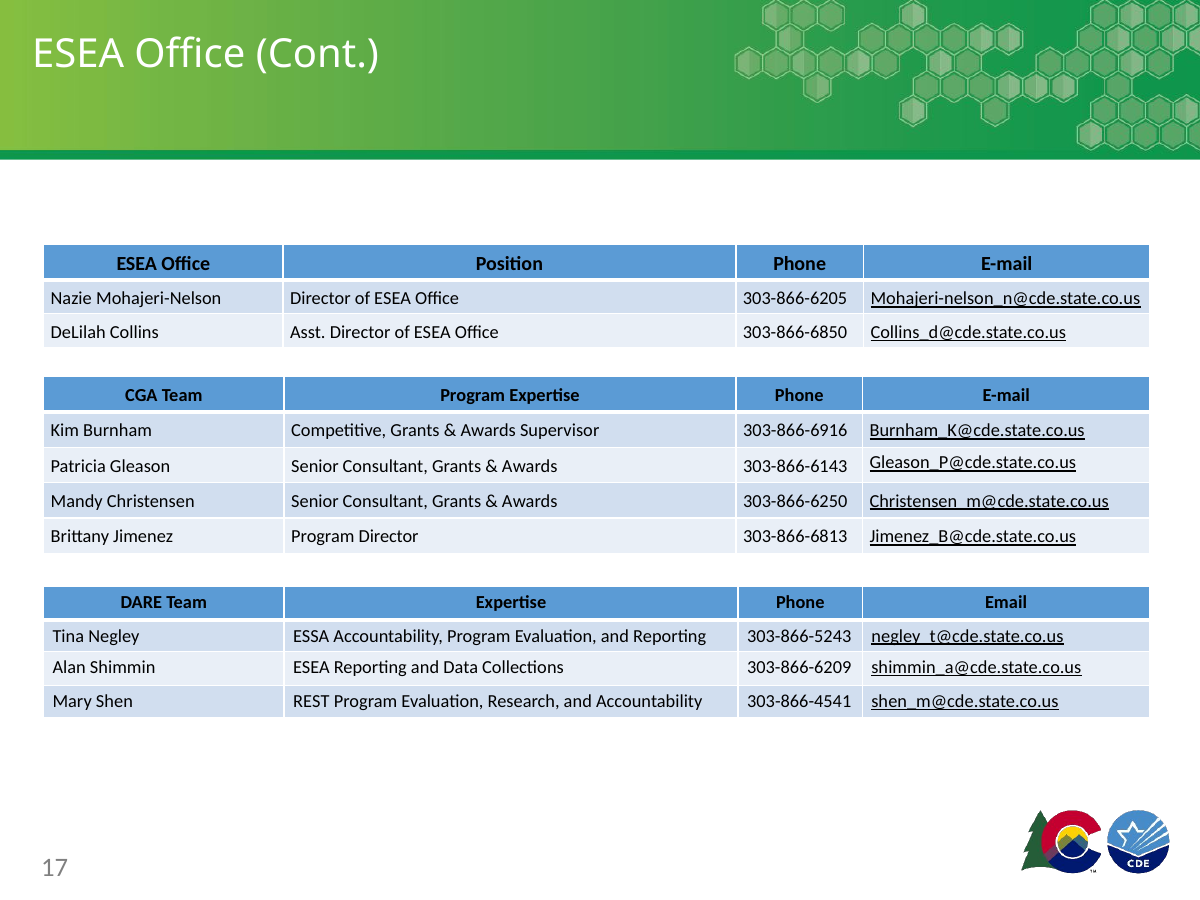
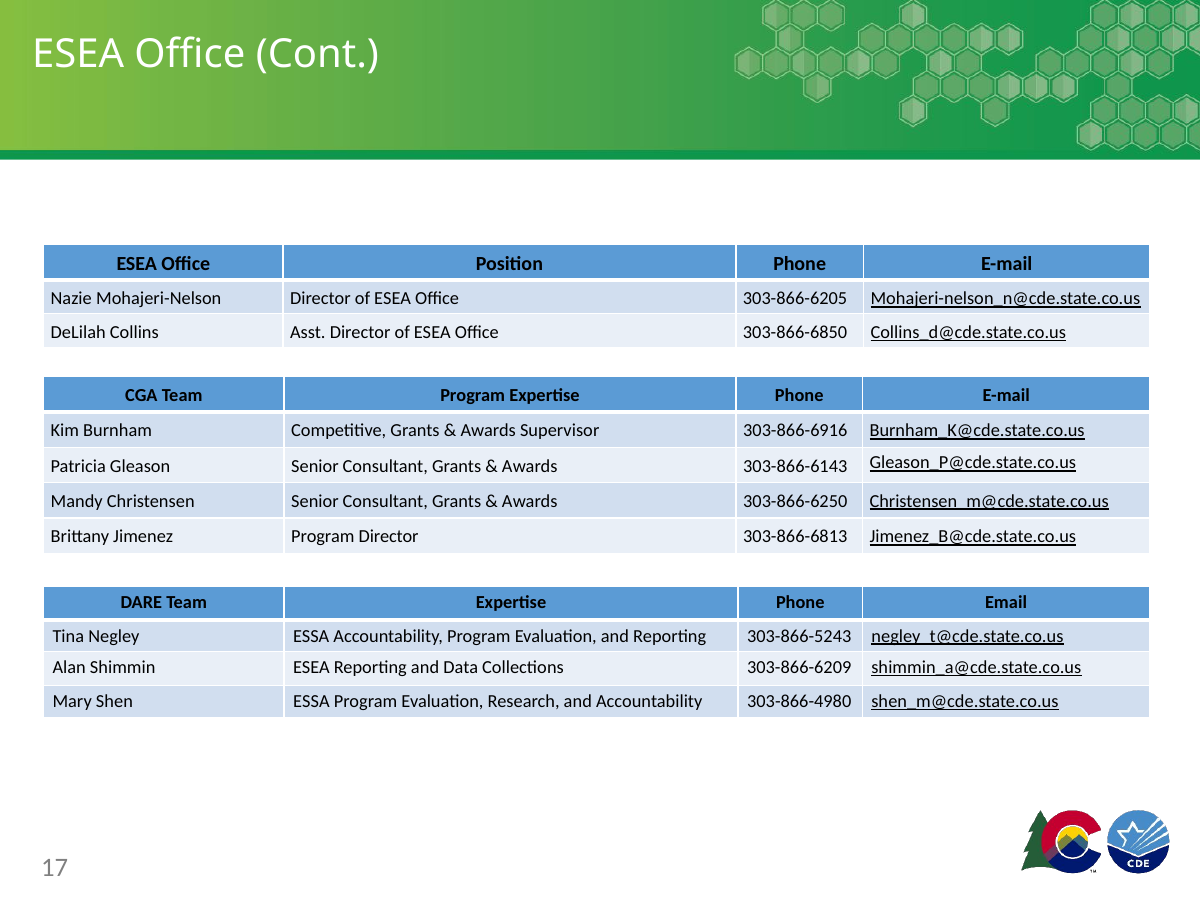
Shen REST: REST -> ESSA
303-866-4541: 303-866-4541 -> 303-866-4980
